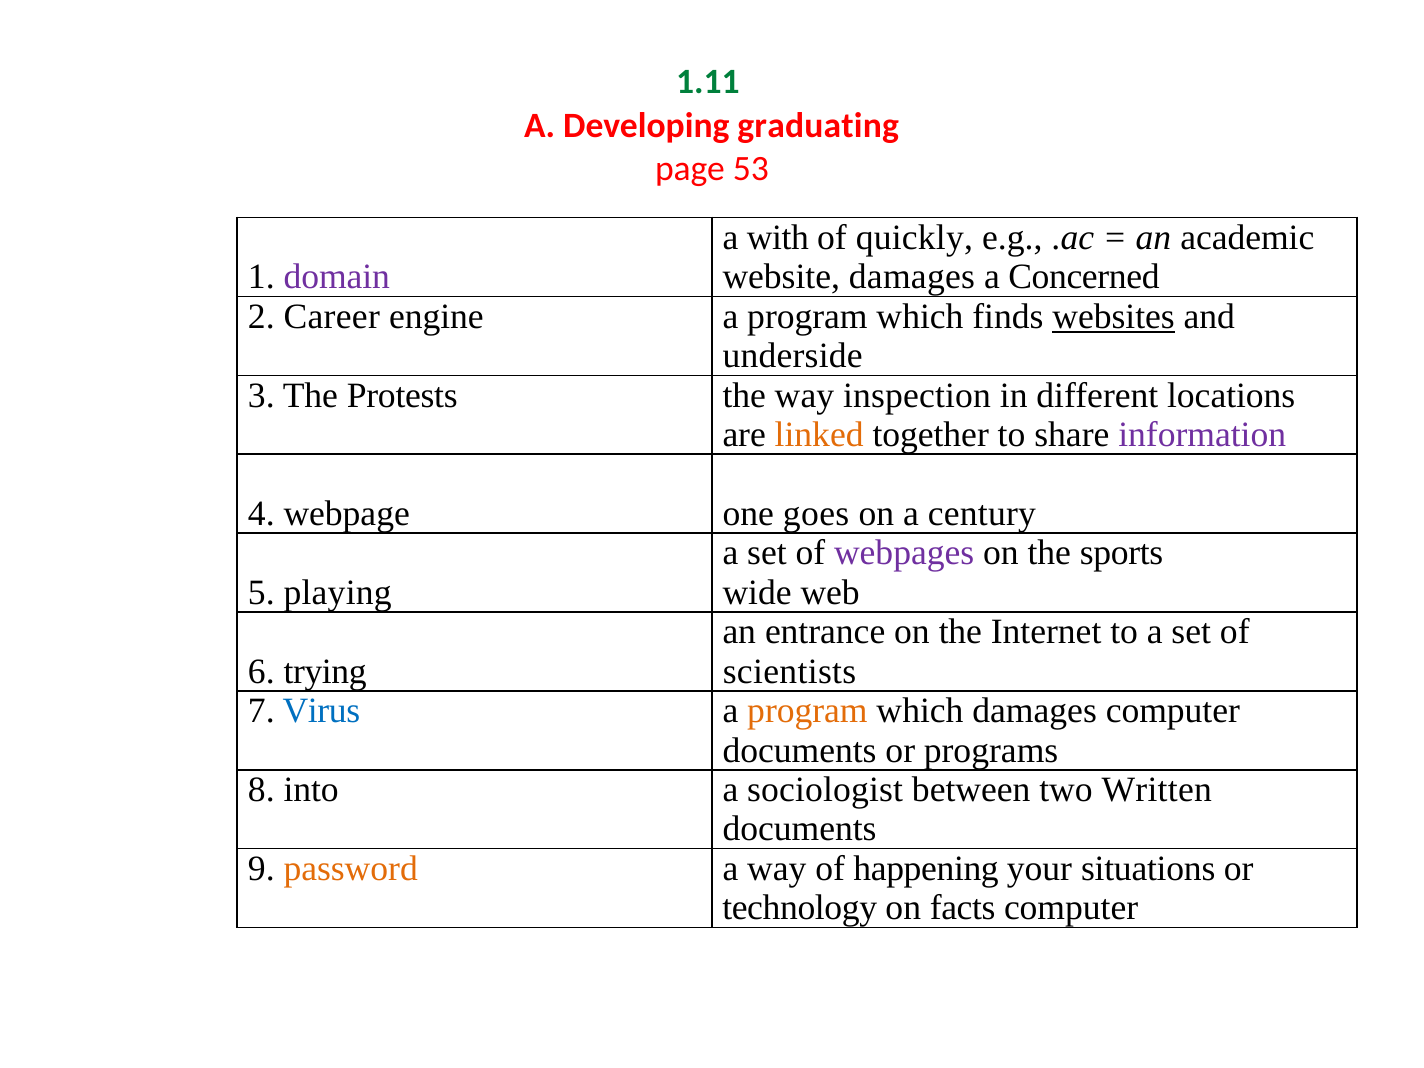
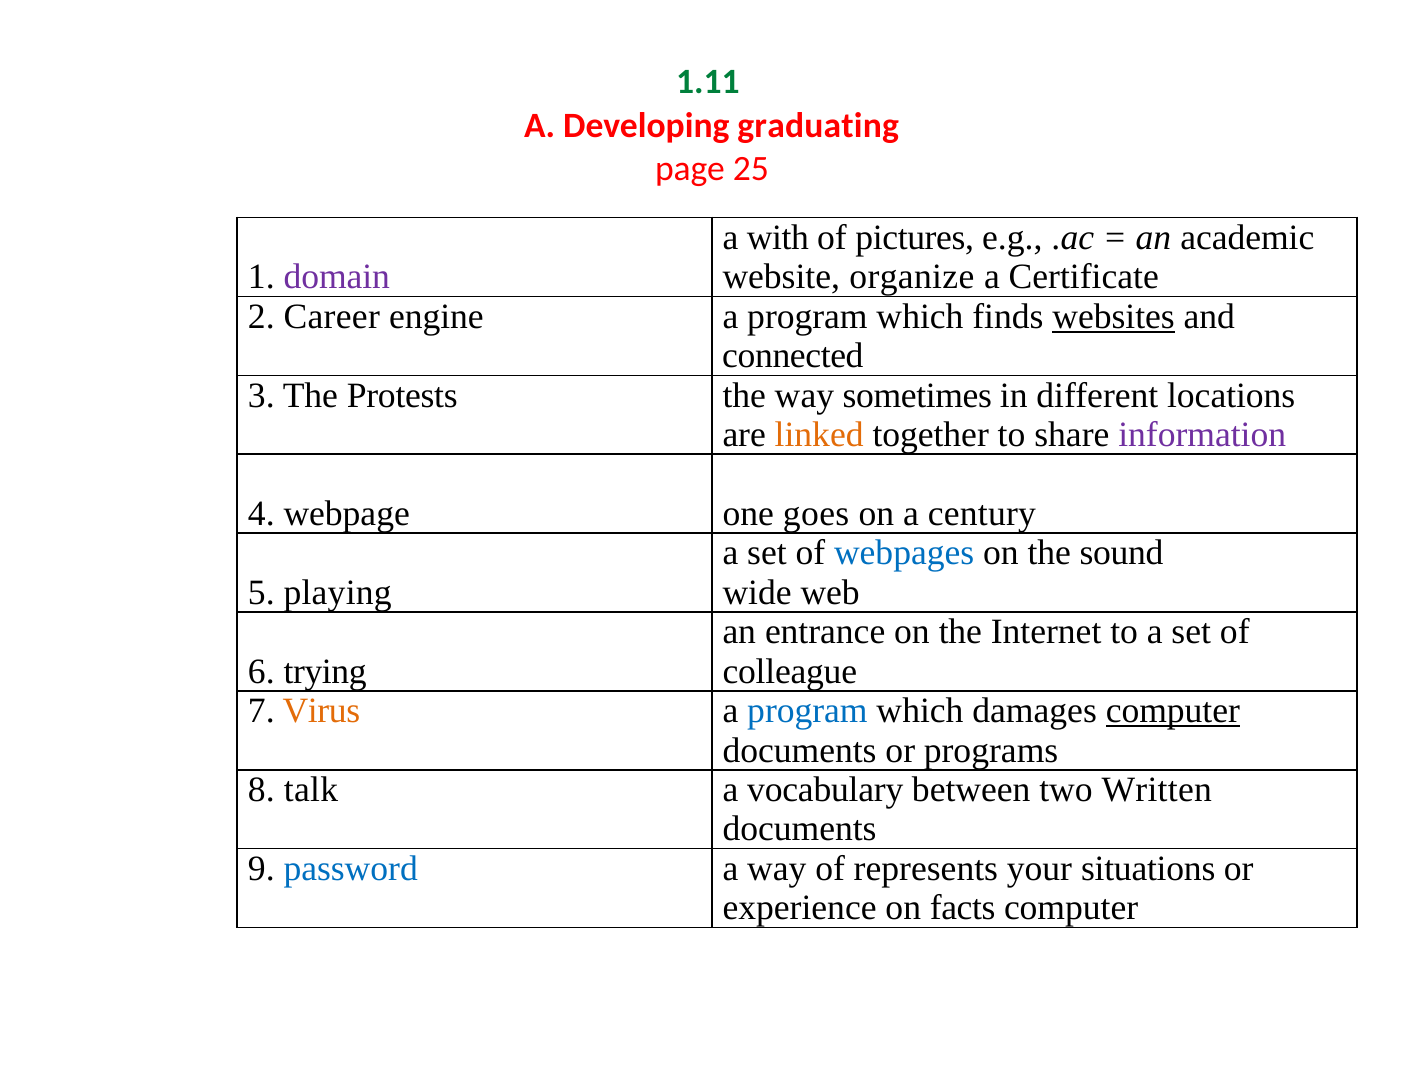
53: 53 -> 25
quickly: quickly -> pictures
website damages: damages -> organize
Concerned: Concerned -> Certificate
underside: underside -> connected
inspection: inspection -> sometimes
webpages colour: purple -> blue
sports: sports -> sound
scientists: scientists -> colleague
Virus colour: blue -> orange
program at (807, 711) colour: orange -> blue
computer at (1173, 711) underline: none -> present
into: into -> talk
sociologist: sociologist -> vocabulary
password colour: orange -> blue
happening: happening -> represents
technology: technology -> experience
